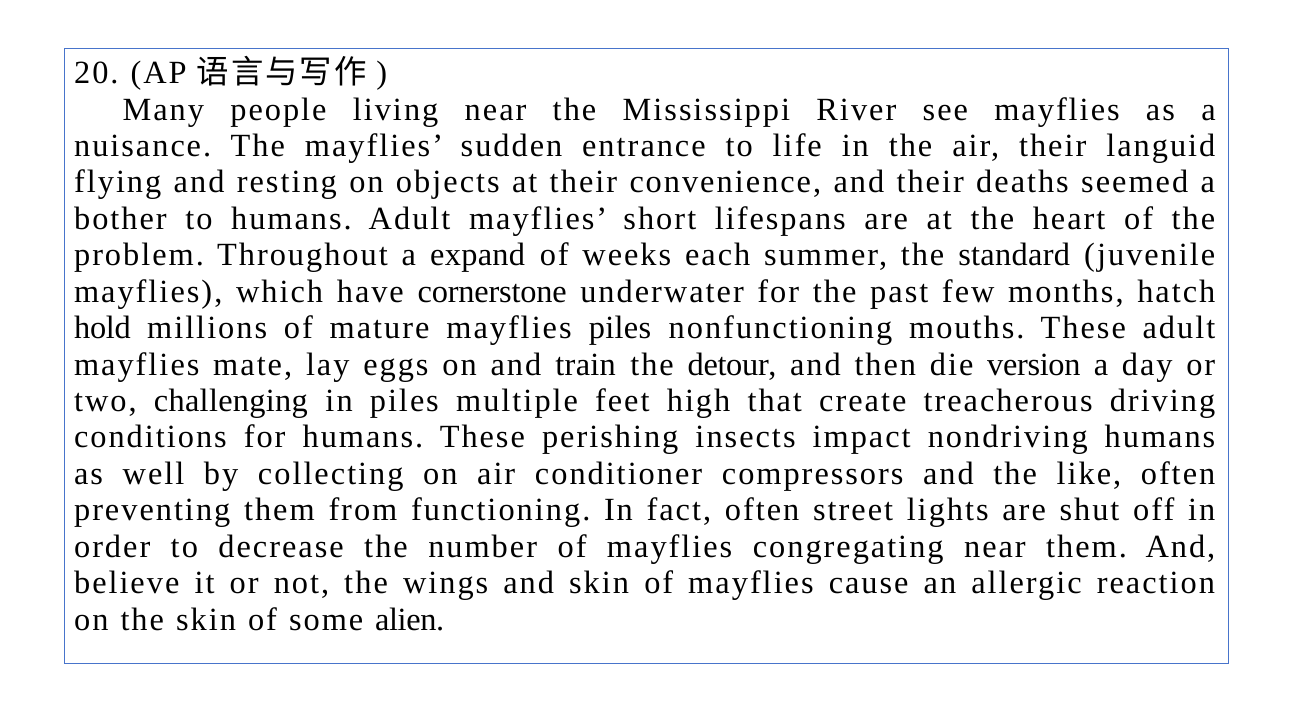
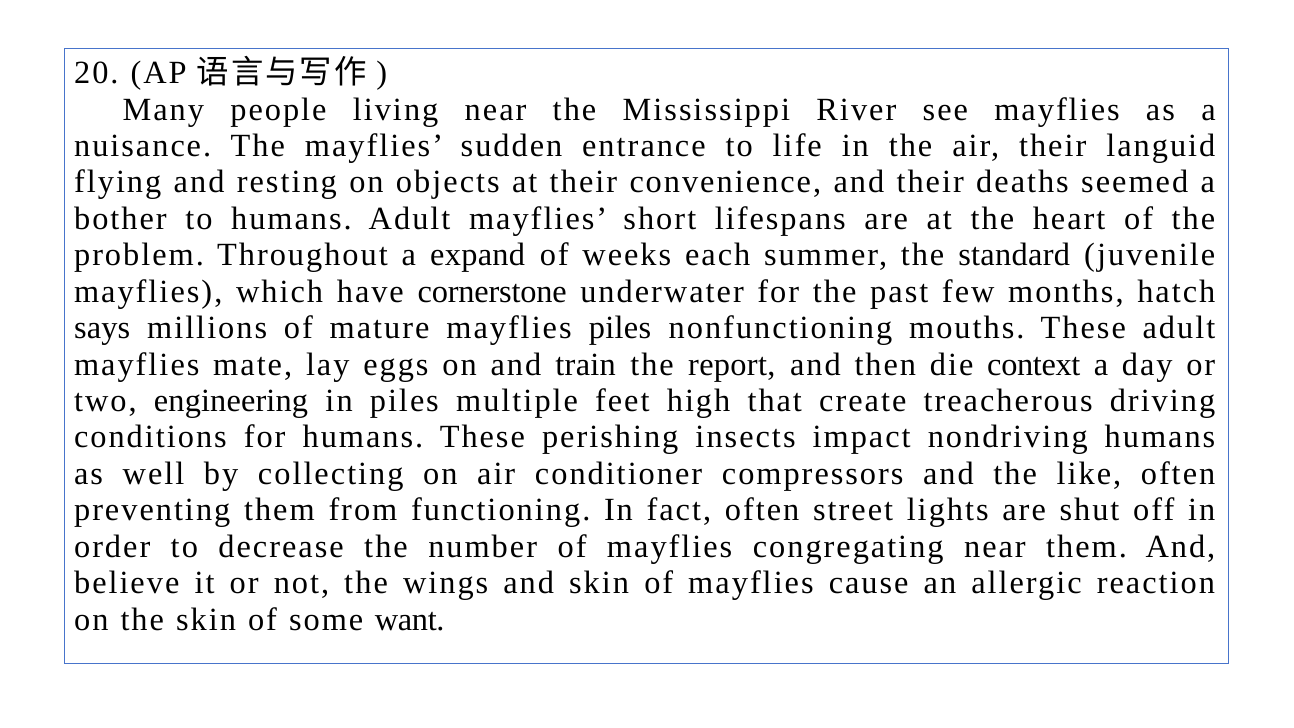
hold: hold -> says
detour: detour -> report
version: version -> context
challenging: challenging -> engineering
alien: alien -> want
